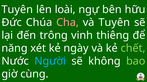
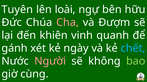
và Tuyên: Tuyên -> Đượm
trông: trông -> khiên
thiêng: thiêng -> quanh
năng: năng -> gánh
chết colour: light green -> light blue
Người colour: light blue -> pink
